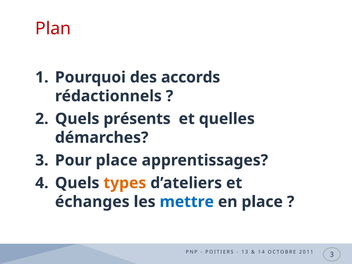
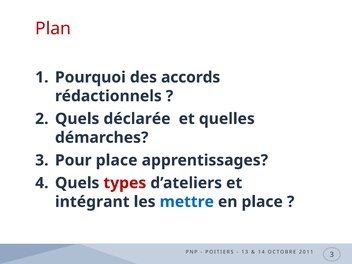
présents: présents -> déclarée
types colour: orange -> red
échanges: échanges -> intégrant
